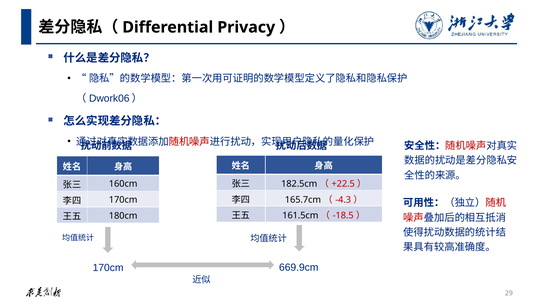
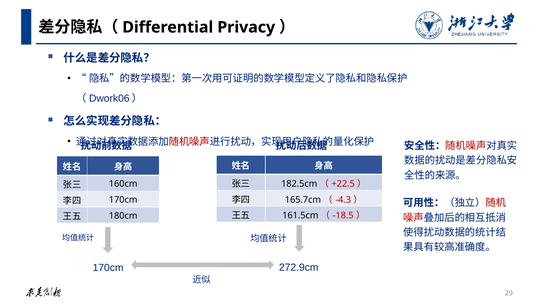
669.9cm: 669.9cm -> 272.9cm
